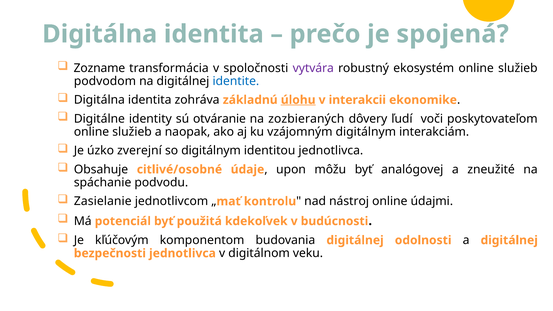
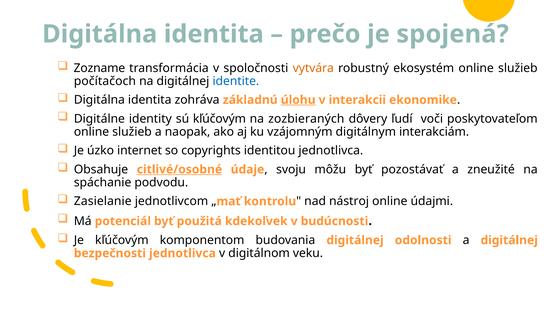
vytvára colour: purple -> orange
podvodom: podvodom -> počítačoch
sú otváranie: otváranie -> kľúčovým
zverejní: zverejní -> internet
so digitálnym: digitálnym -> copyrights
citlivé/osobné underline: none -> present
upon: upon -> svoju
analógovej: analógovej -> pozostávať
